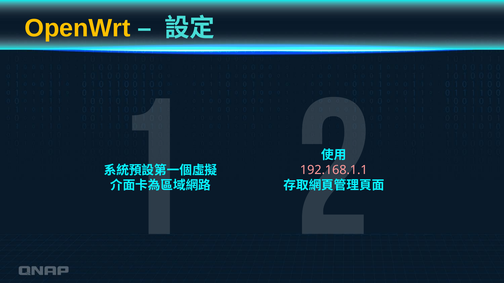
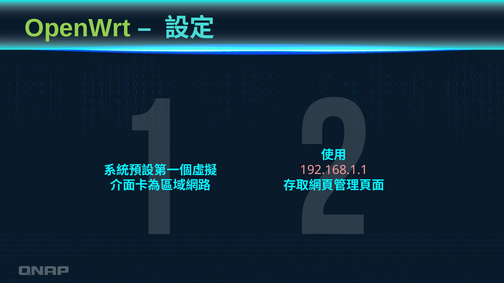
OpenWrt colour: yellow -> light green
